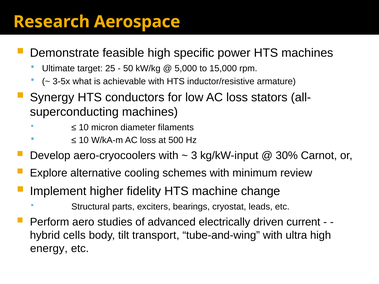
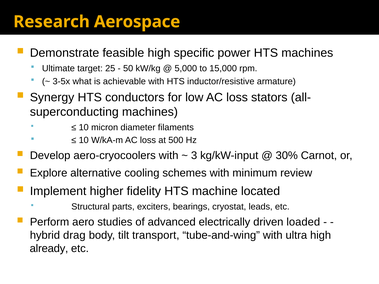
change: change -> located
current: current -> loaded
cells: cells -> drag
energy: energy -> already
